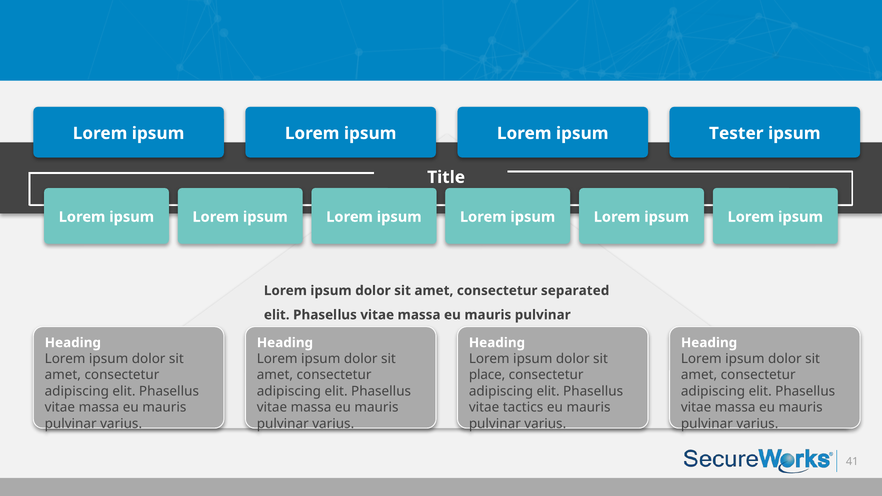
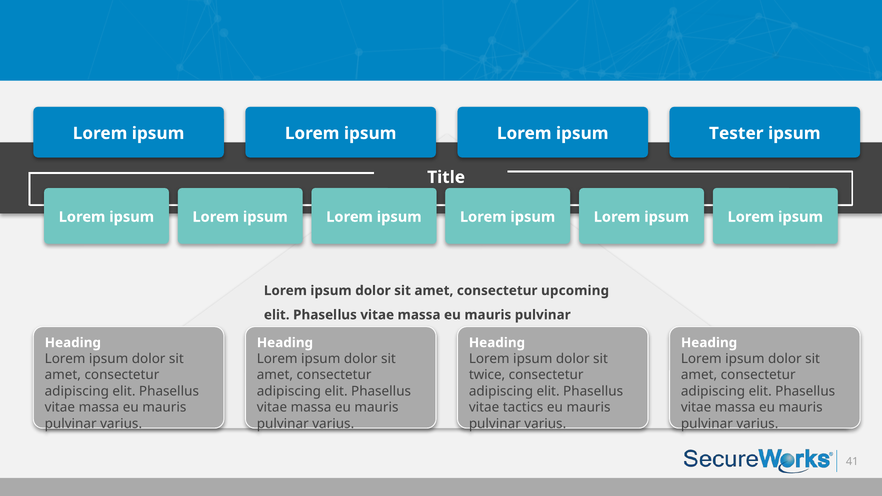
separated: separated -> upcoming
place: place -> twice
